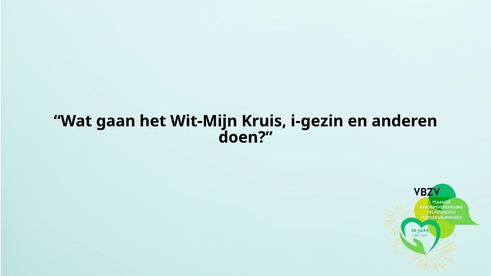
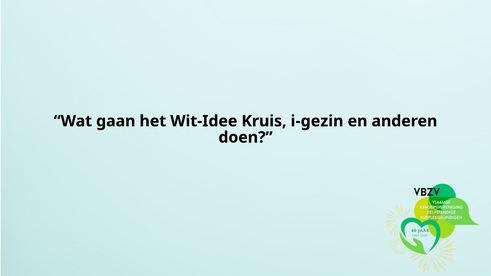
Wit-Mijn: Wit-Mijn -> Wit-Idee
